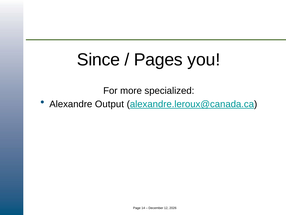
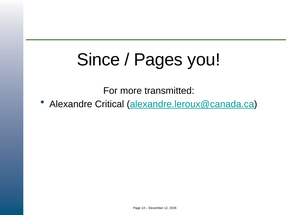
specialized: specialized -> transmitted
Output: Output -> Critical
